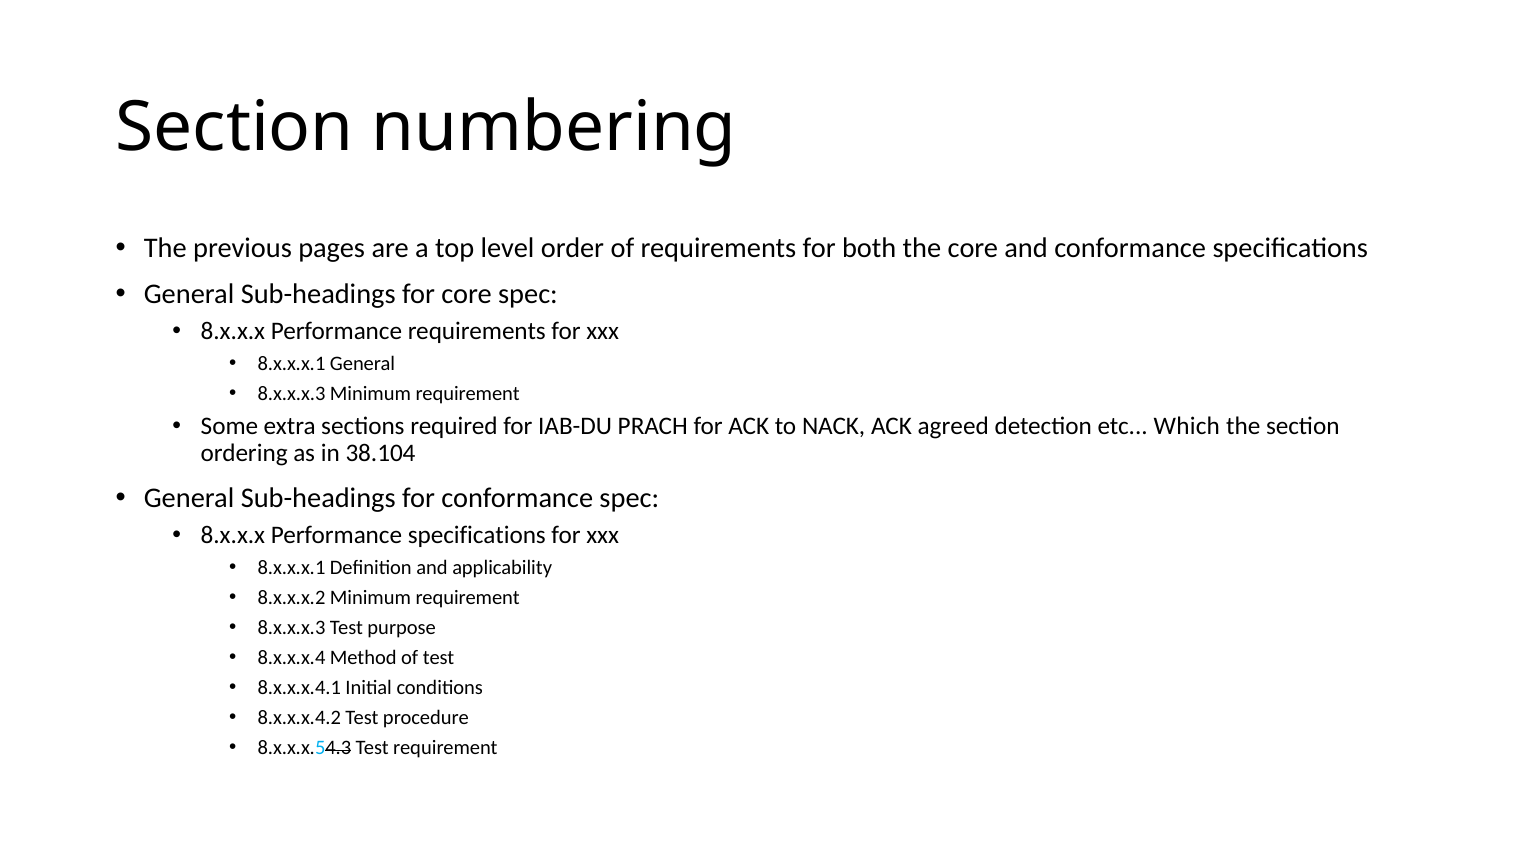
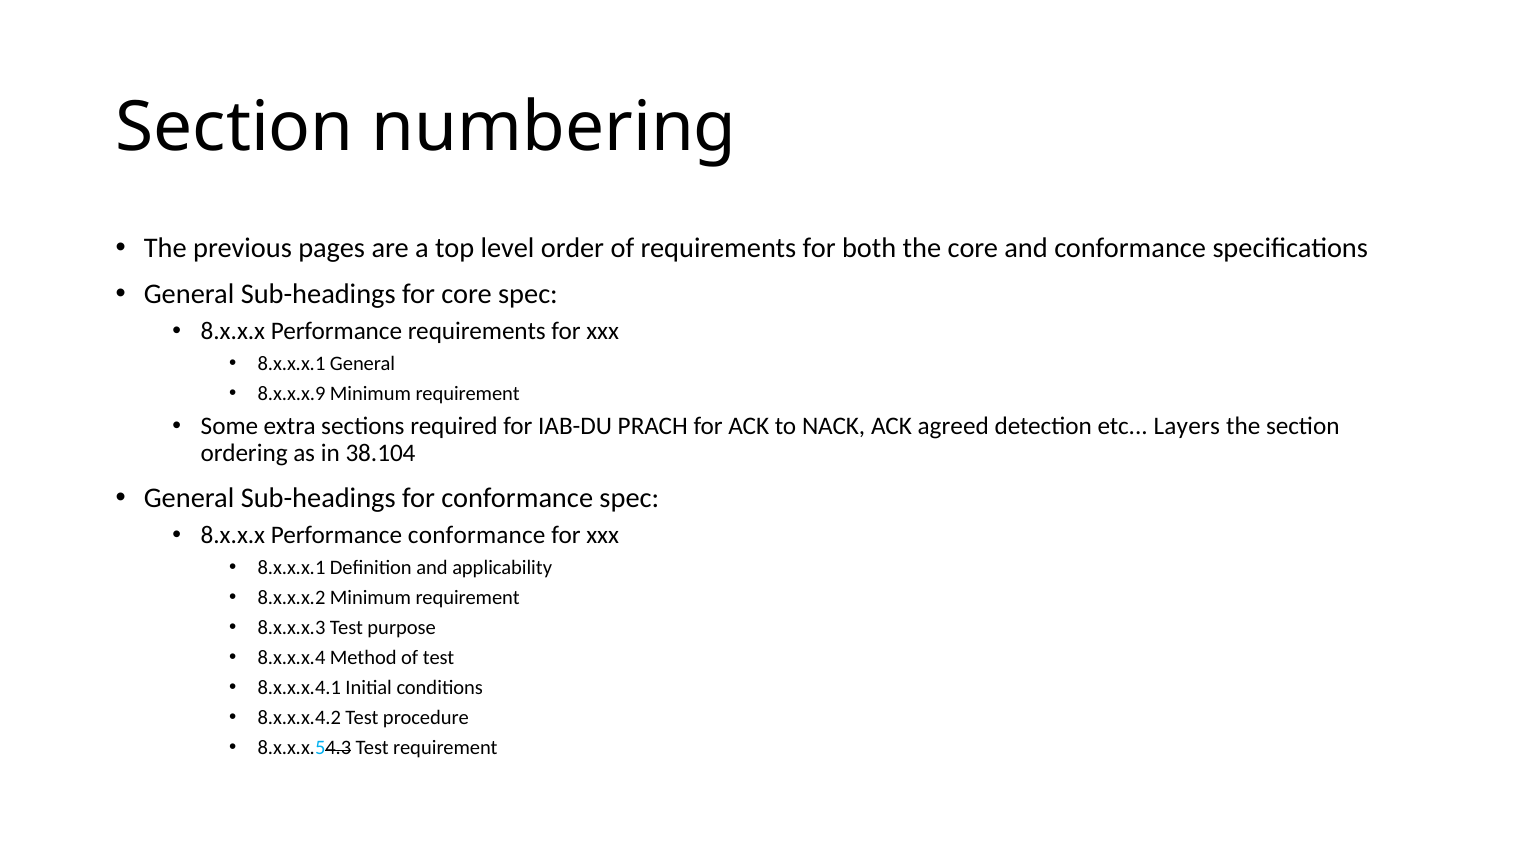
8.x.x.x.3 at (291, 394): 8.x.x.x.3 -> 8.x.x.x.9
Which: Which -> Layers
Performance specifications: specifications -> conformance
